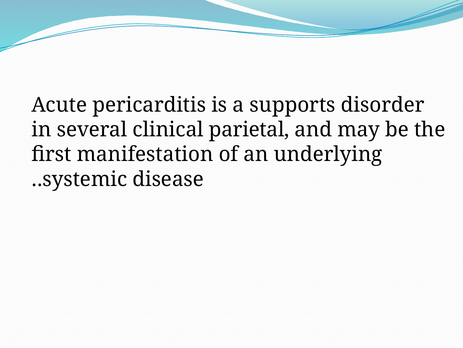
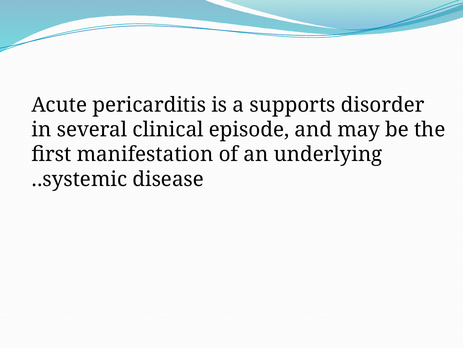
parietal: parietal -> episode
